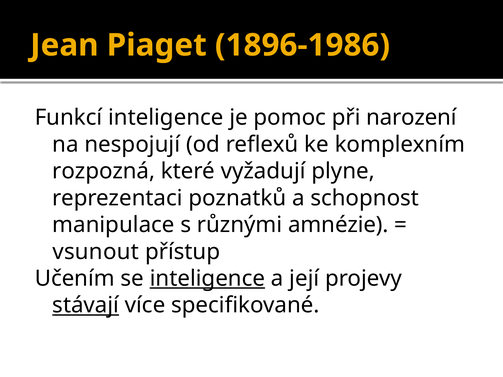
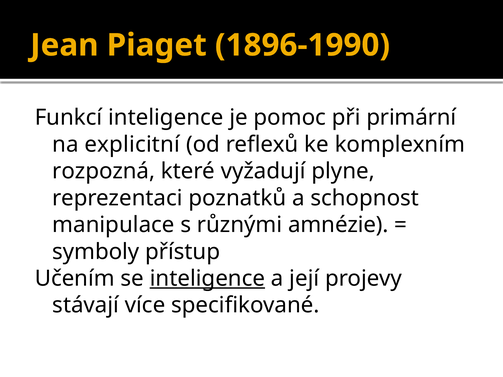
1896-1986: 1896-1986 -> 1896-1990
narození: narození -> primární
nespojují: nespojují -> explicitní
vsunout: vsunout -> symboly
stávají underline: present -> none
